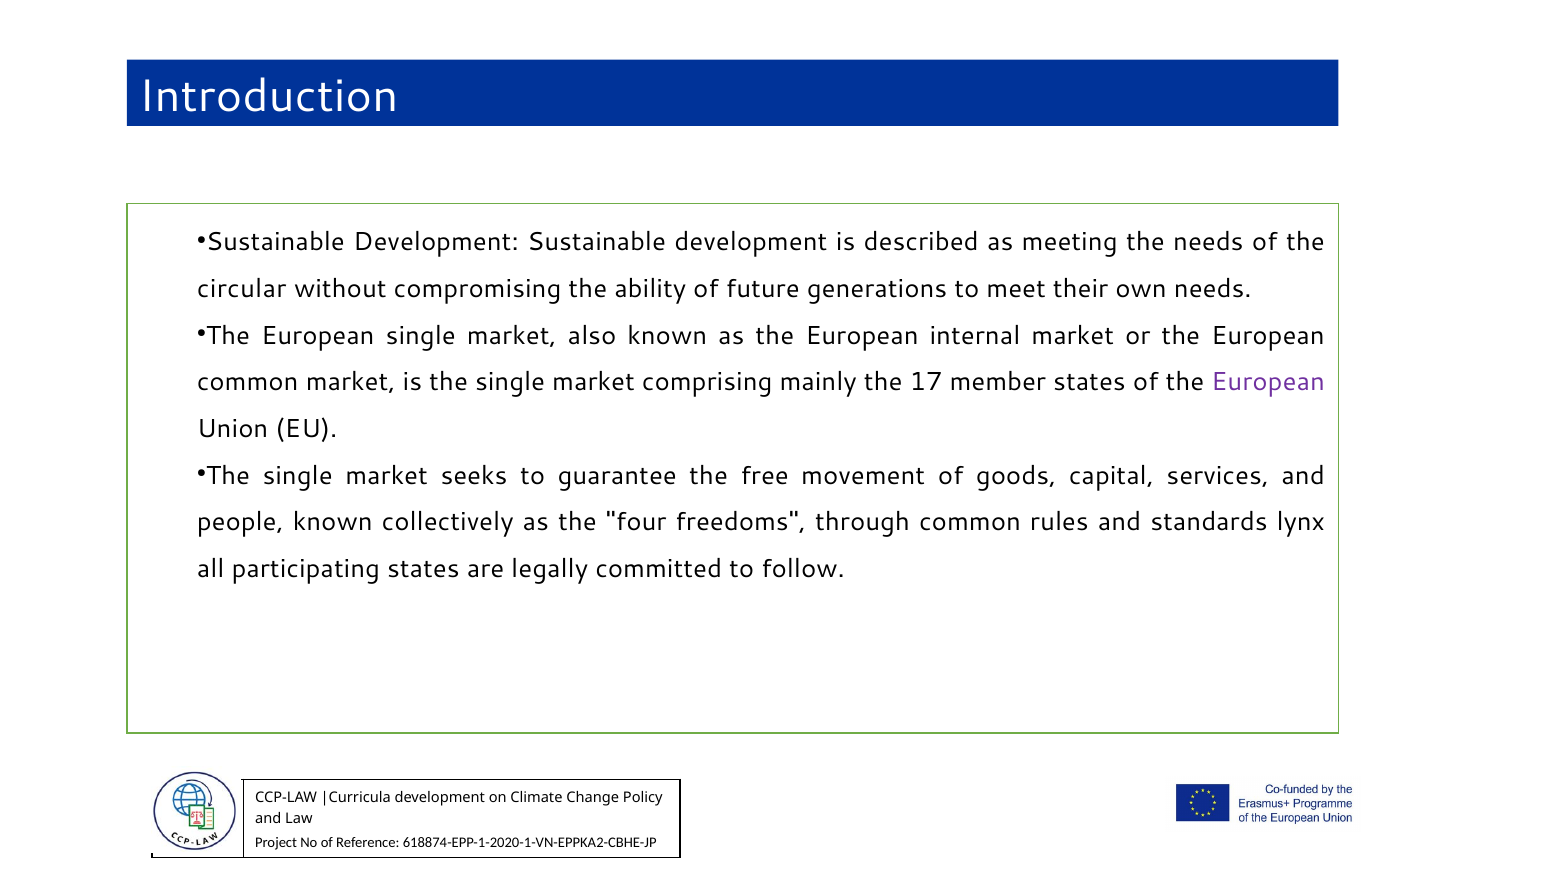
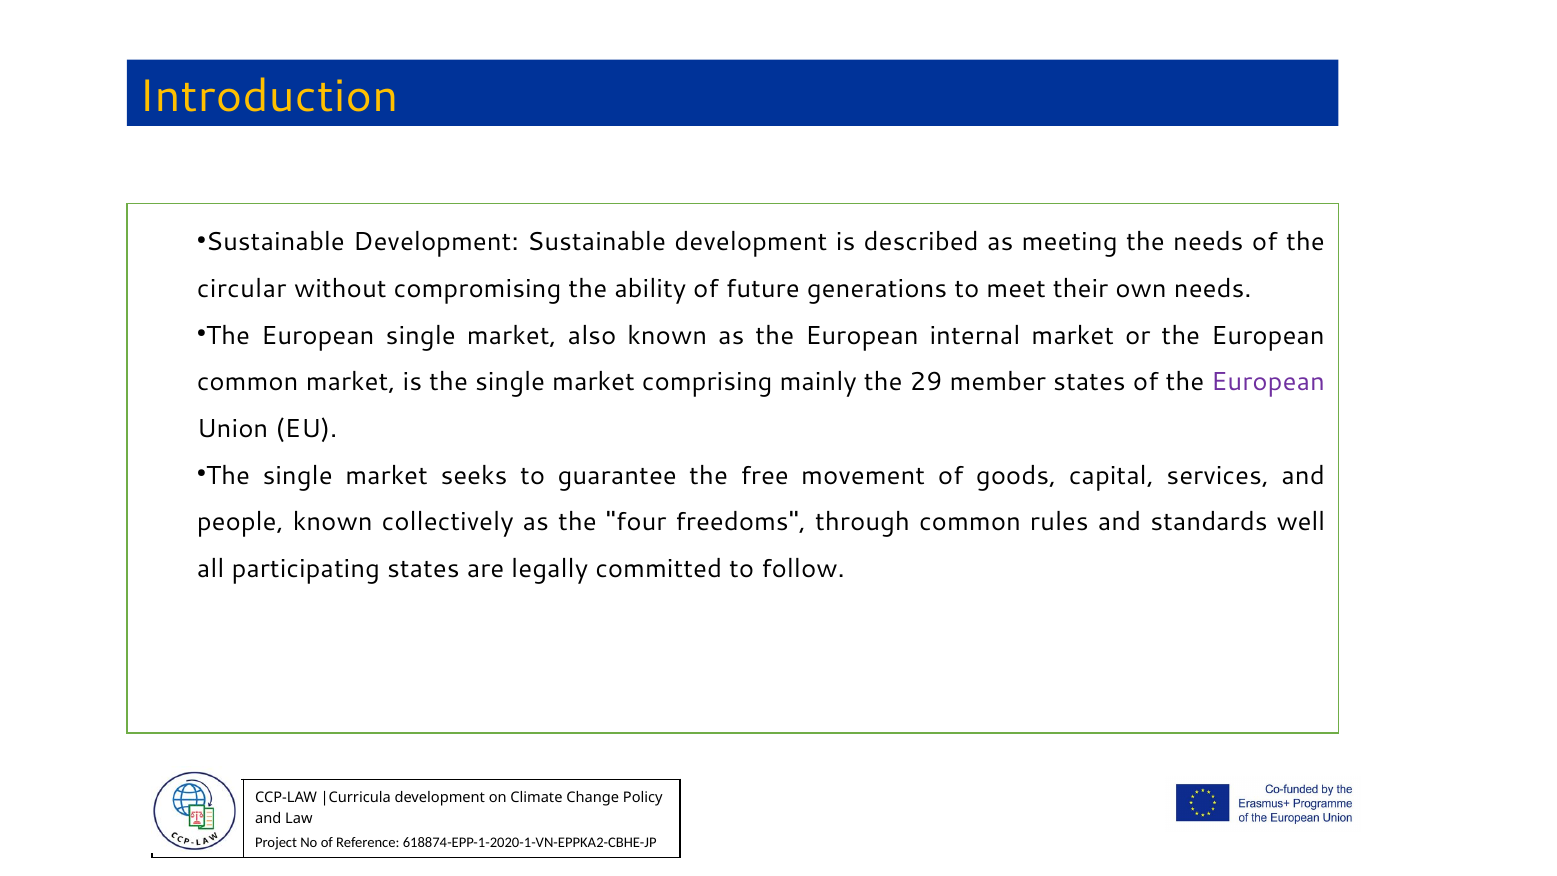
Introduction colour: white -> yellow
17: 17 -> 29
lynx: lynx -> well
